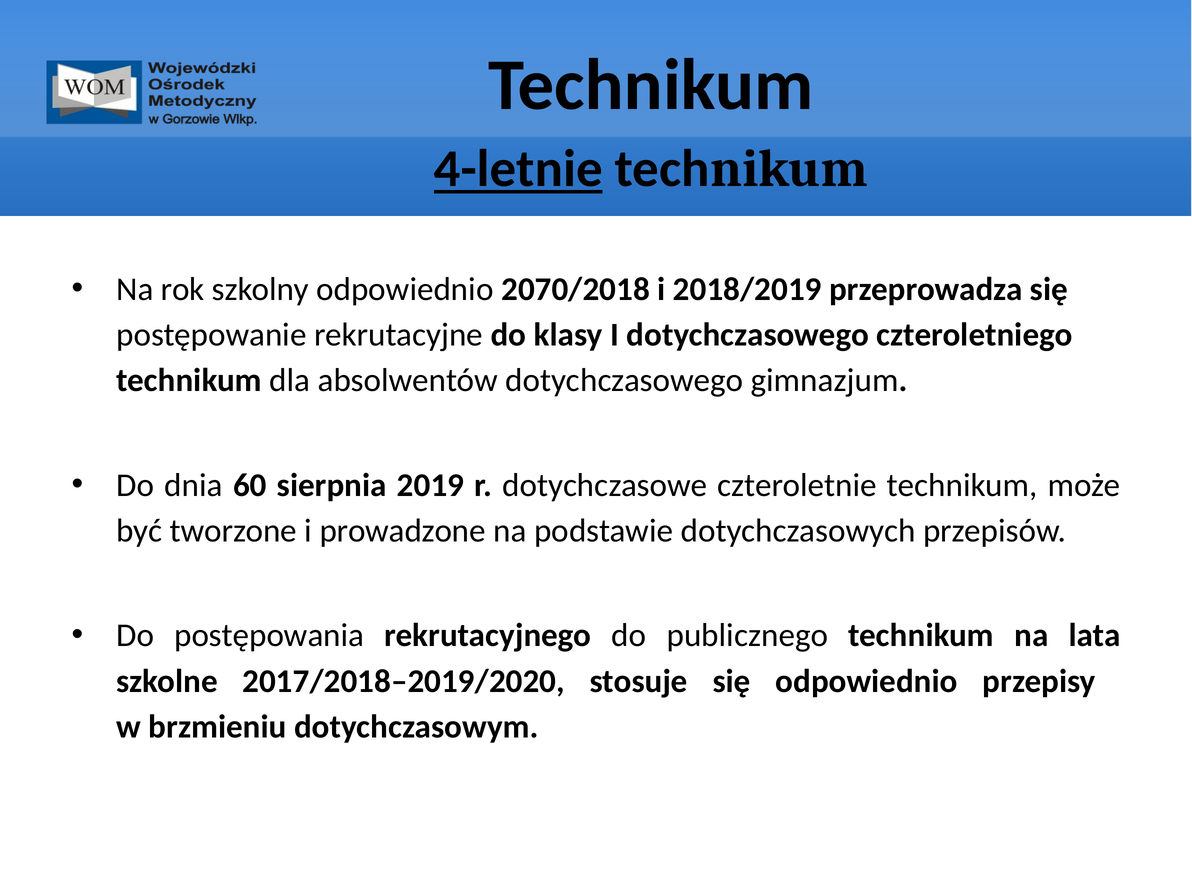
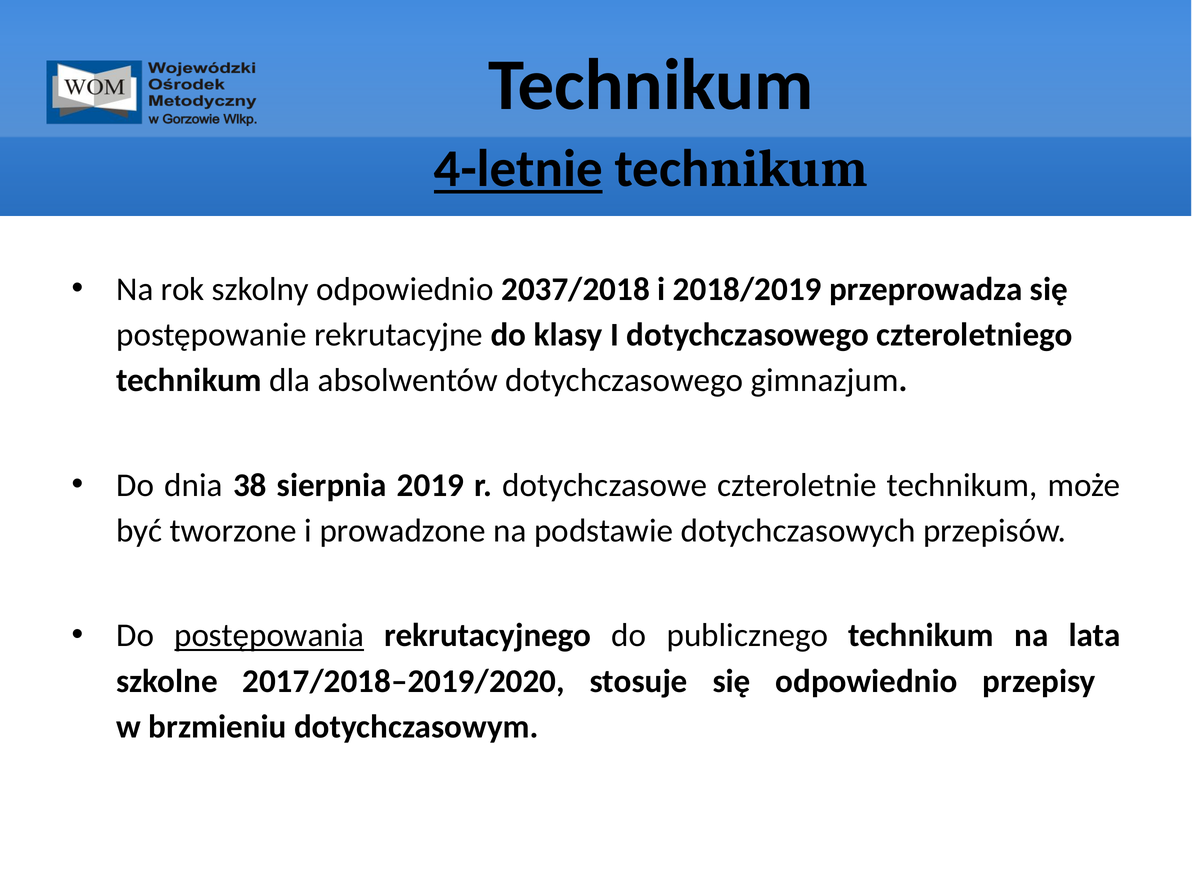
2070/2018: 2070/2018 -> 2037/2018
60: 60 -> 38
postępowania underline: none -> present
